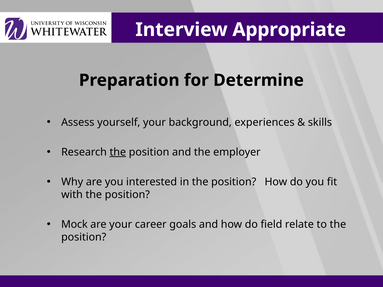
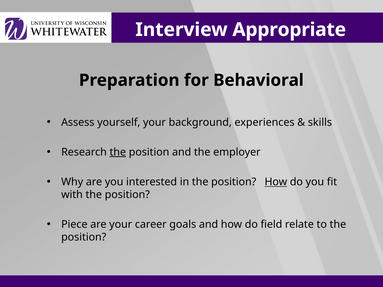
Determine: Determine -> Behavioral
How at (276, 182) underline: none -> present
Mock: Mock -> Piece
